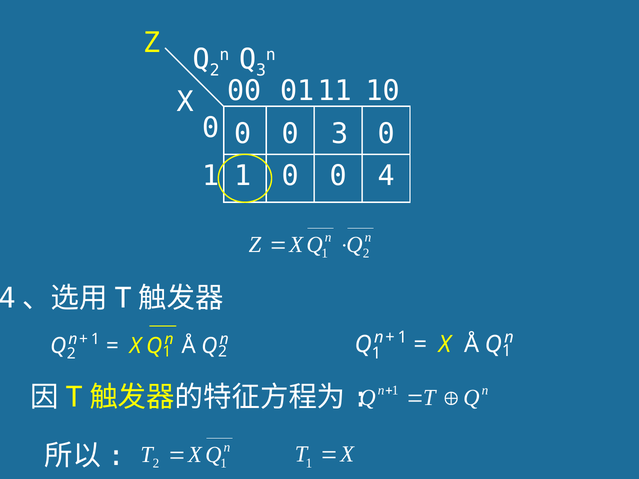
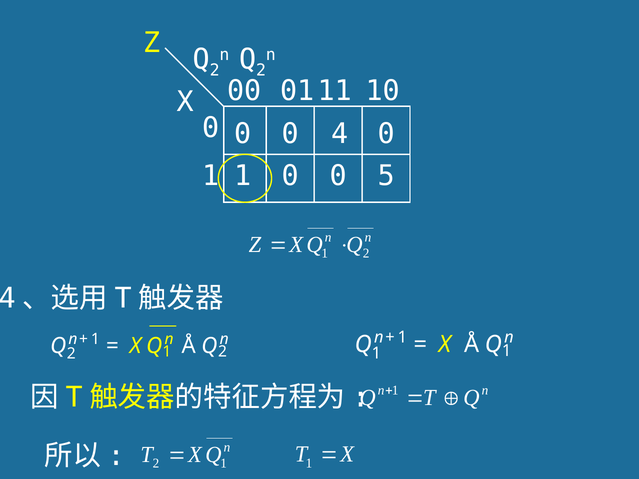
3 at (261, 70): 3 -> 2
0 3: 3 -> 4
4: 4 -> 5
